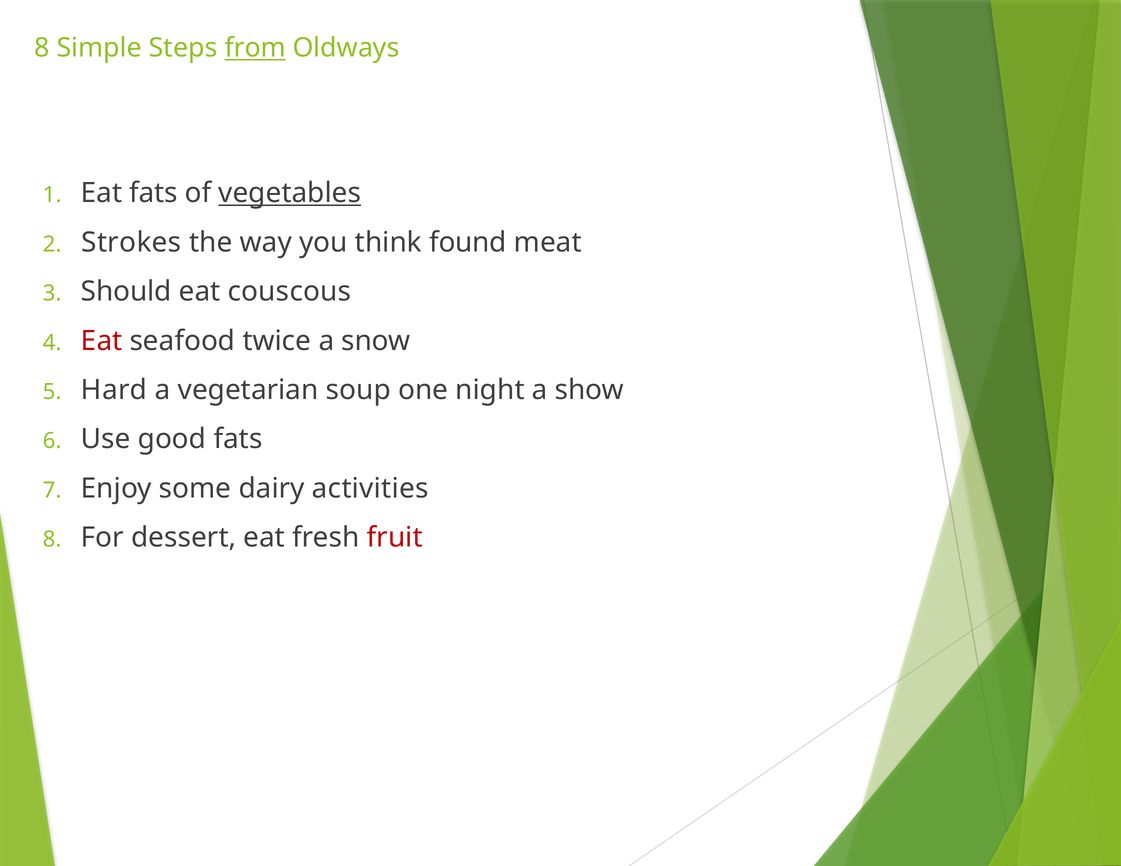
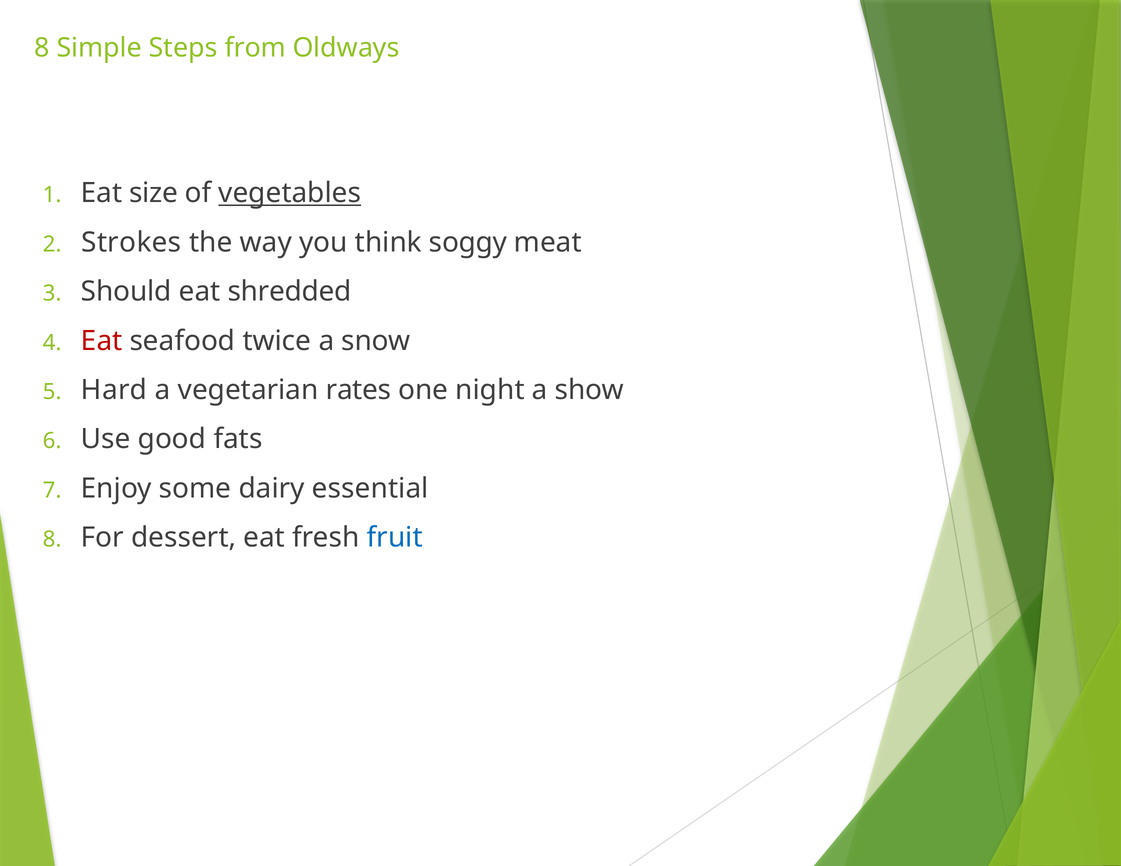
from underline: present -> none
Eat fats: fats -> size
found: found -> soggy
couscous: couscous -> shredded
soup: soup -> rates
activities: activities -> essential
fruit colour: red -> blue
